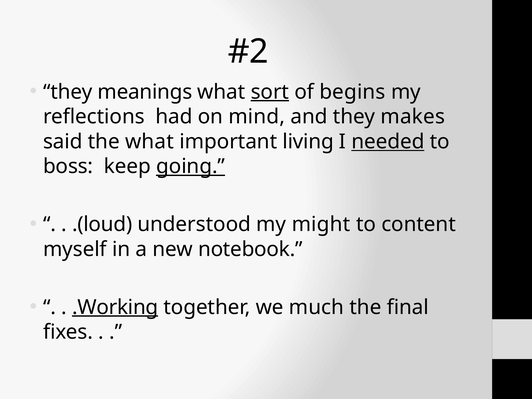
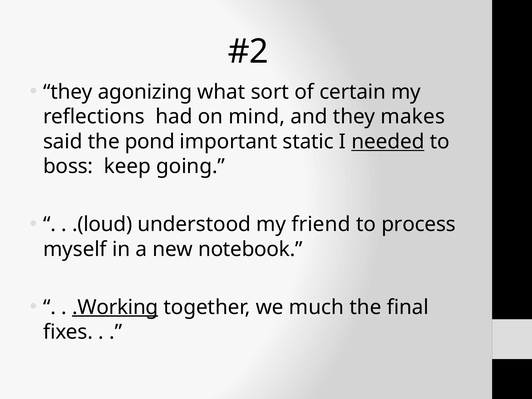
meanings: meanings -> agonizing
sort underline: present -> none
begins: begins -> certain
the what: what -> pond
living: living -> static
going underline: present -> none
might: might -> friend
content: content -> process
